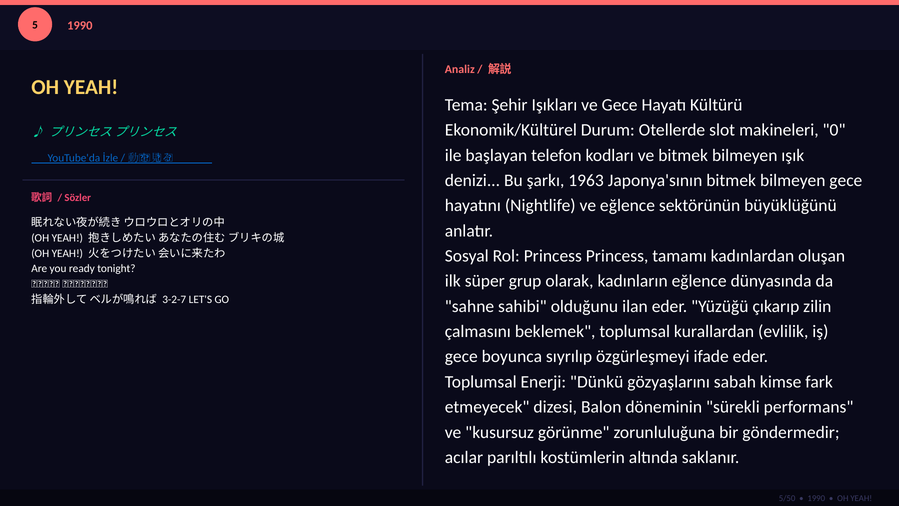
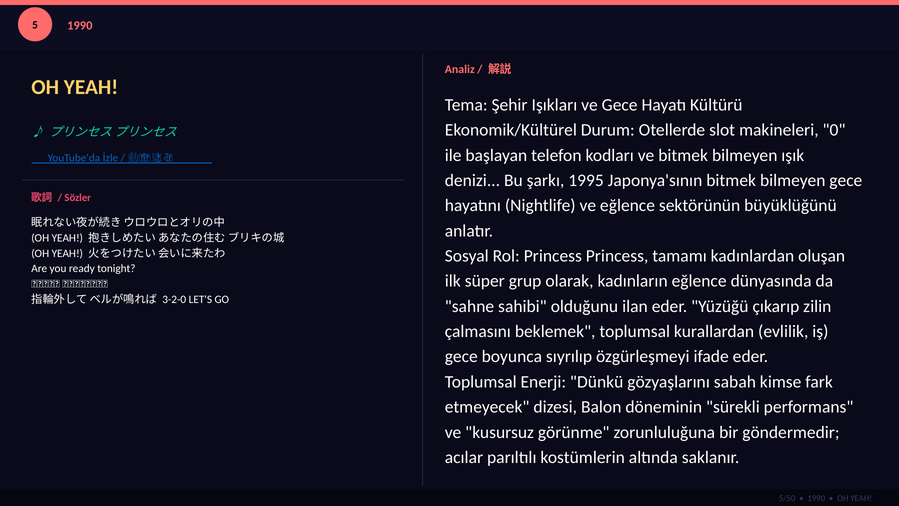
1963: 1963 -> 1995
3-2-7: 3-2-7 -> 3-2-0
